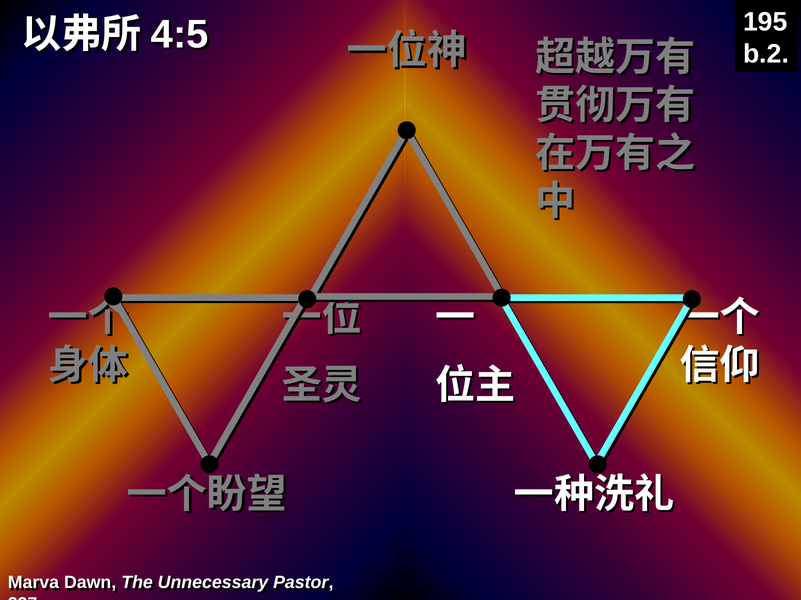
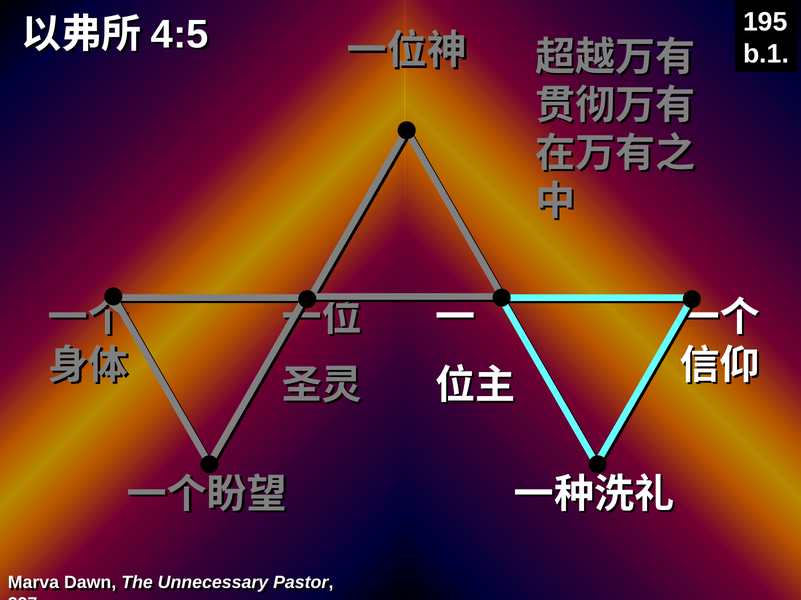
b.2: b.2 -> b.1
